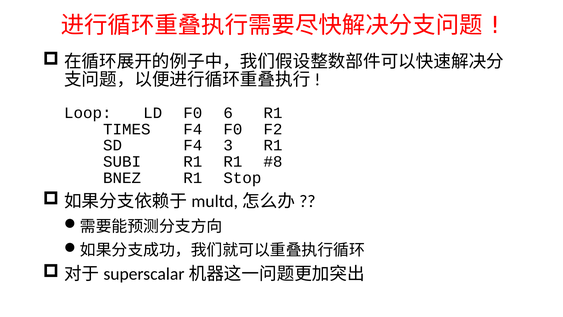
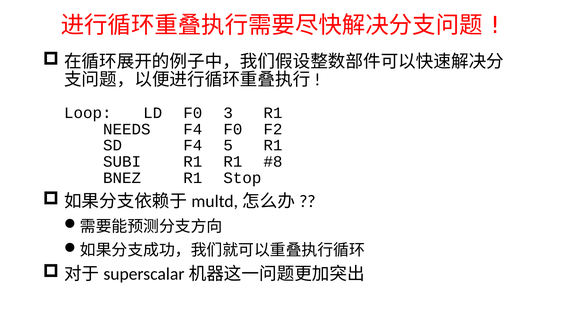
6: 6 -> 3
TIMES: TIMES -> NEEDS
3: 3 -> 5
